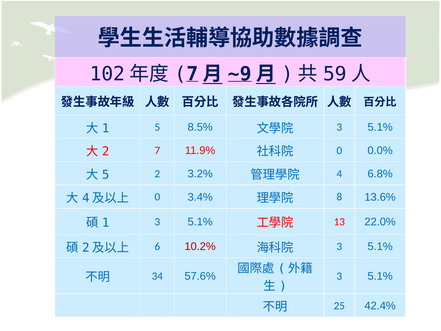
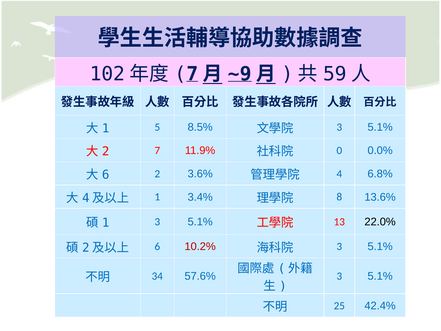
5 at (106, 175): 5 -> 6
3.2%: 3.2% -> 3.6%
0 at (157, 197): 0 -> 1
22.0% colour: blue -> black
